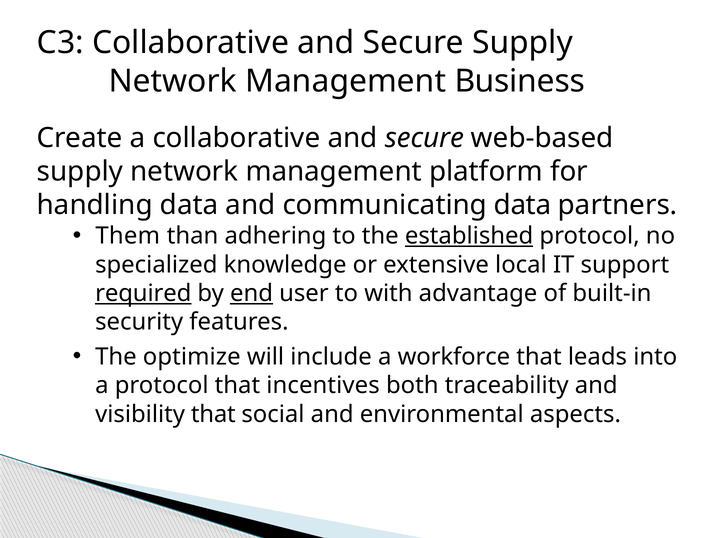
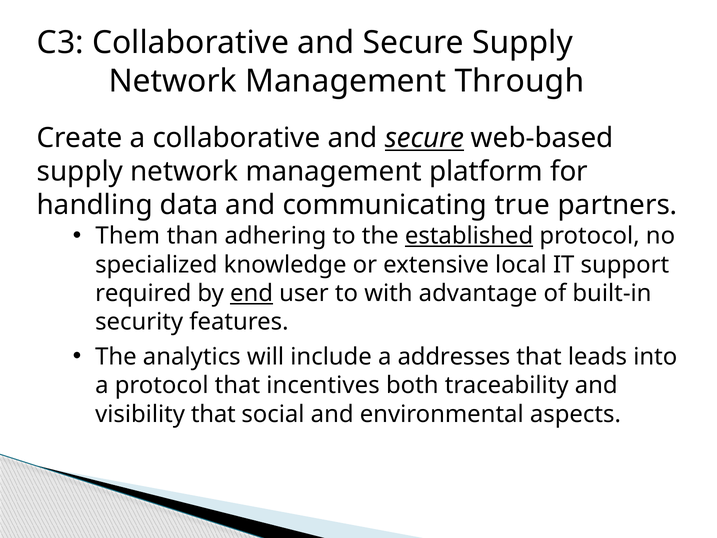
Business: Business -> Through
secure at (424, 138) underline: none -> present
communicating data: data -> true
required underline: present -> none
optimize: optimize -> analytics
workforce: workforce -> addresses
